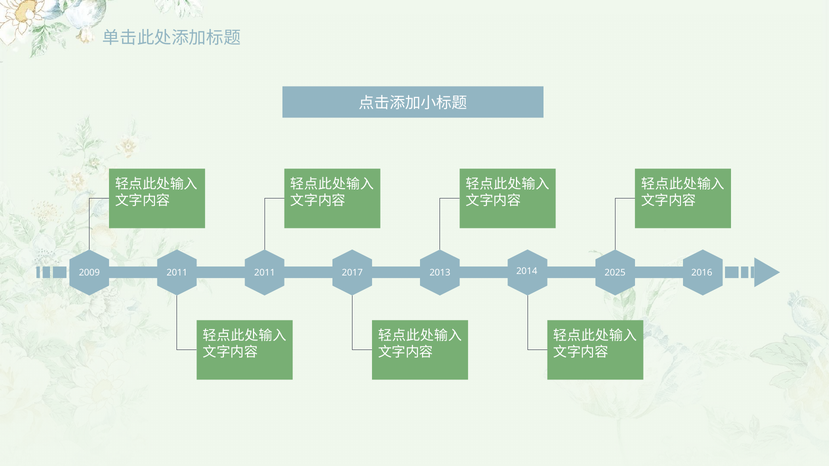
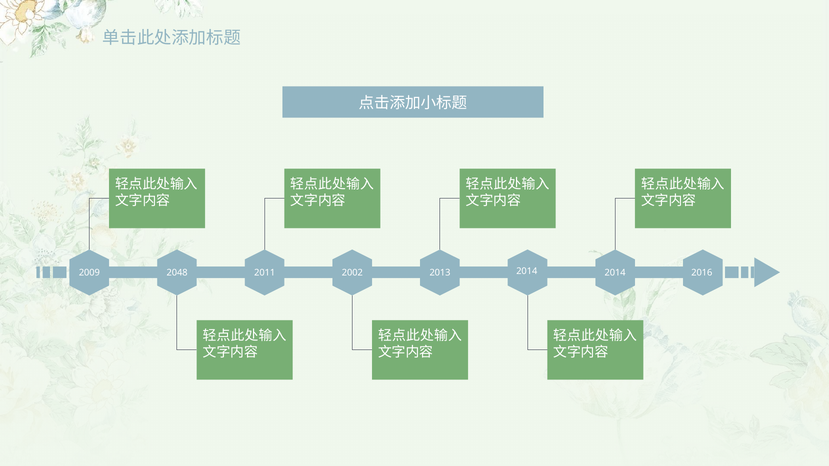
2011 at (177, 273): 2011 -> 2048
2017: 2017 -> 2002
2025 at (615, 273): 2025 -> 2014
